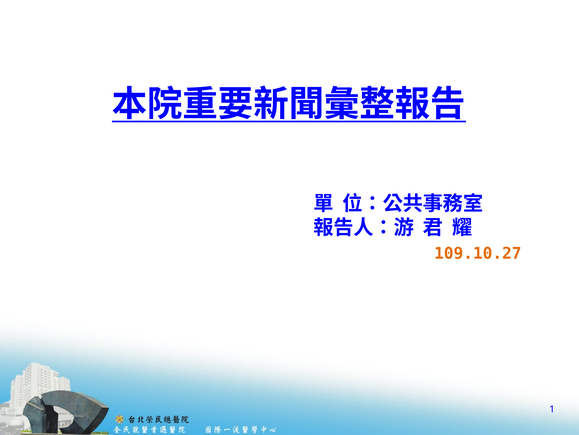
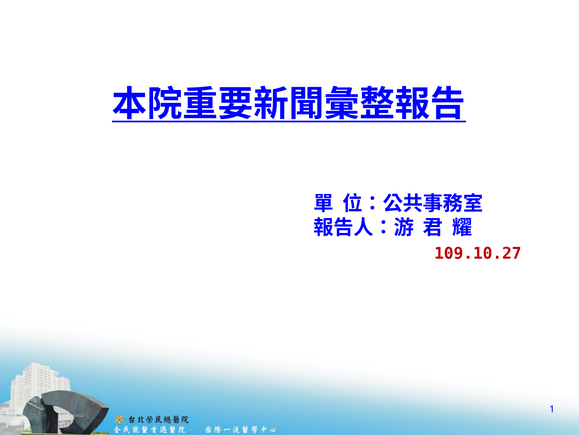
109.10.27 colour: orange -> red
